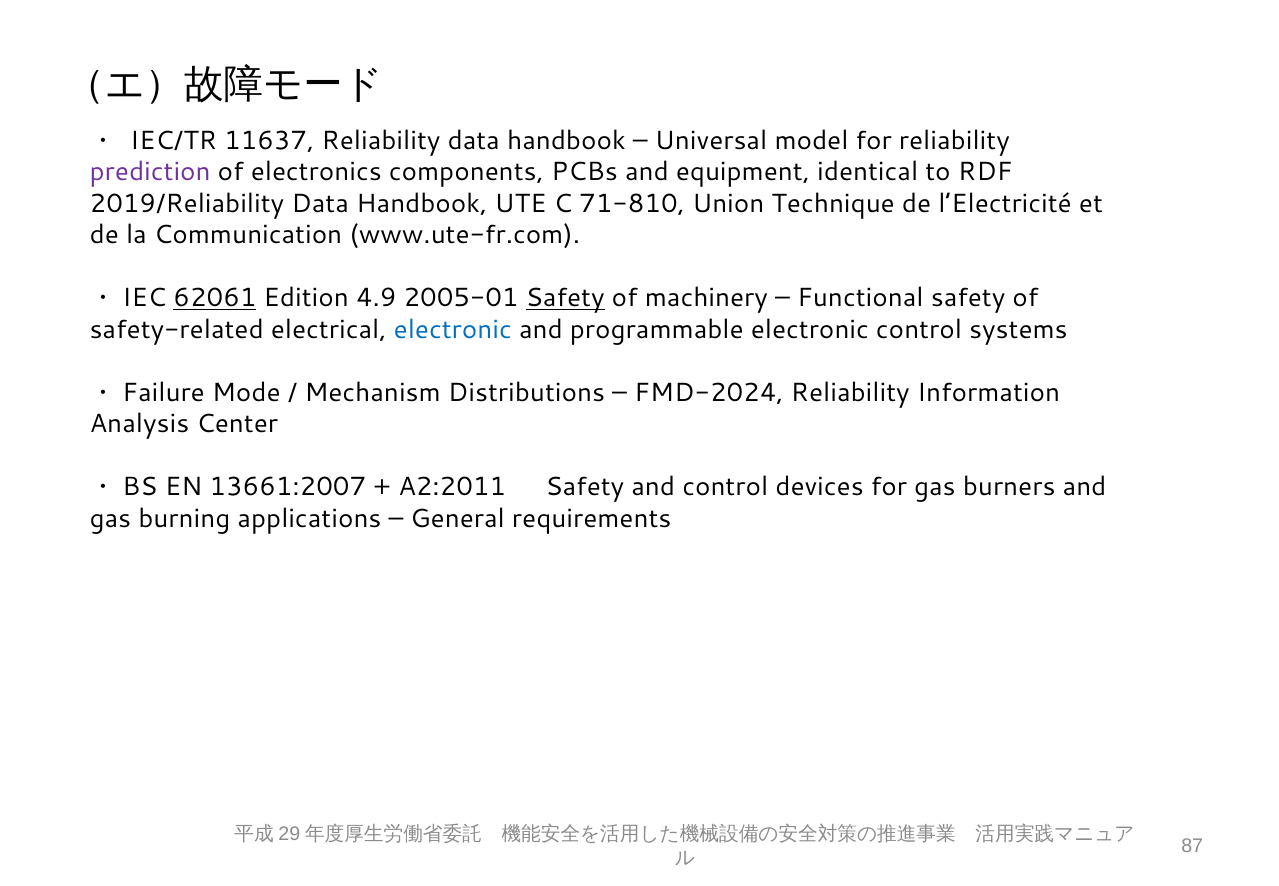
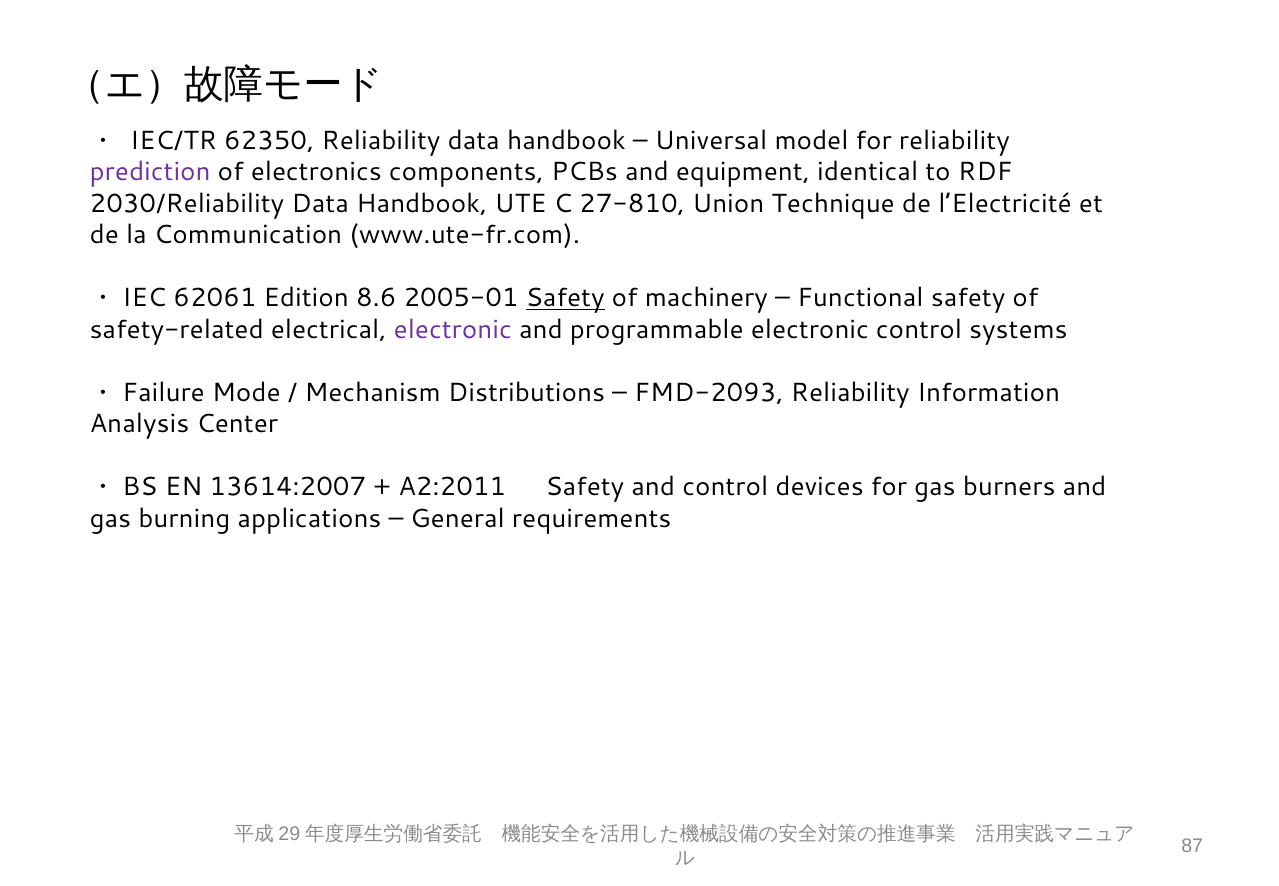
11637: 11637 -> 62350
2019/Reliability: 2019/Reliability -> 2030/Reliability
71-810: 71-810 -> 27-810
62061 underline: present -> none
4.9: 4.9 -> 8.6
electronic at (453, 329) colour: blue -> purple
FMD-2024: FMD-2024 -> FMD-2093
13661:2007: 13661:2007 -> 13614:2007
